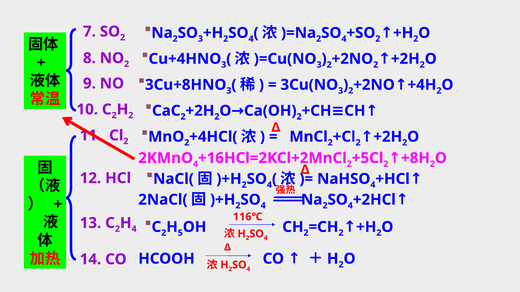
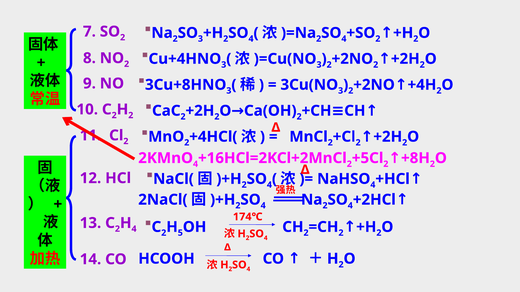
116℃: 116℃ -> 174℃
